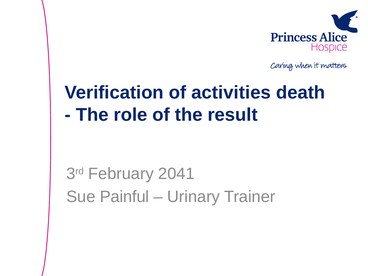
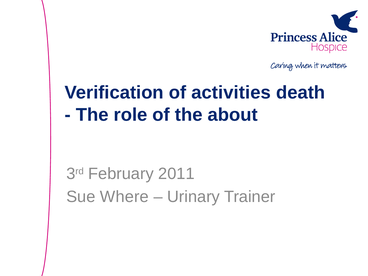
result: result -> about
2041: 2041 -> 2011
Painful: Painful -> Where
